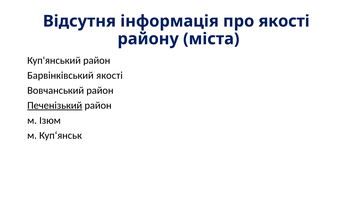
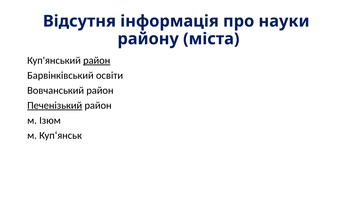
про якості: якості -> науки
район at (97, 60) underline: none -> present
Барвінківський якості: якості -> освіти
